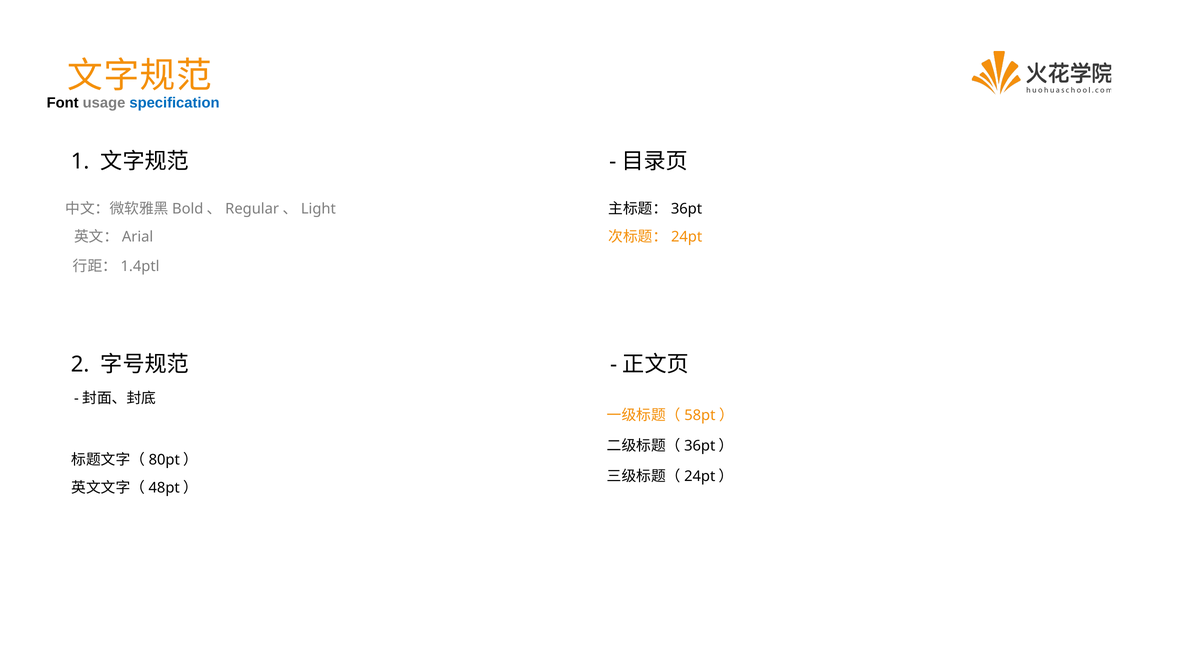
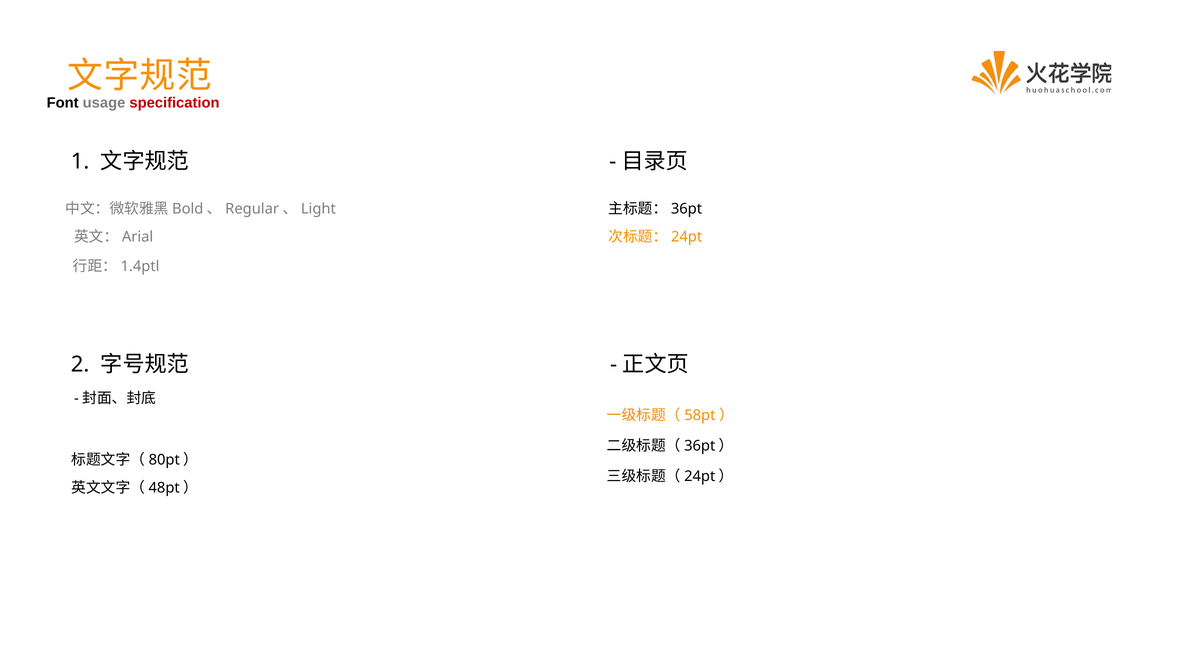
specification colour: blue -> red
